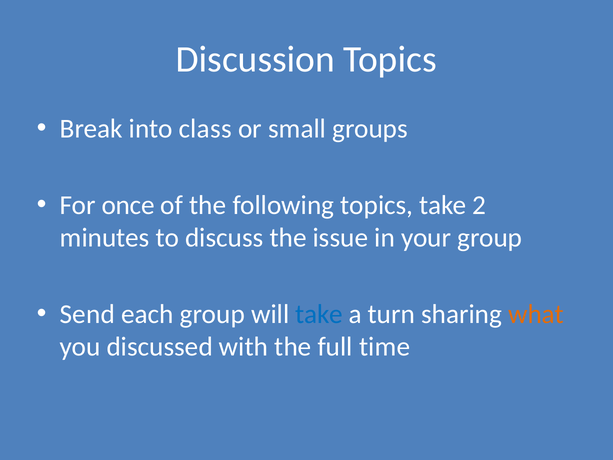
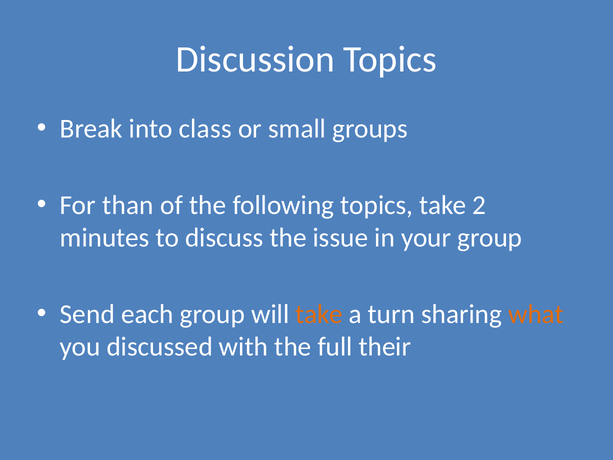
once: once -> than
take at (319, 314) colour: blue -> orange
time: time -> their
